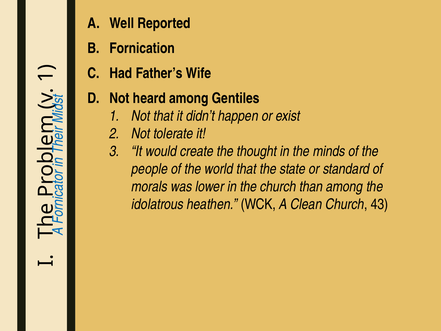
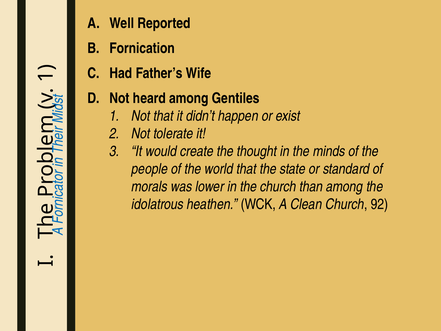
43: 43 -> 92
